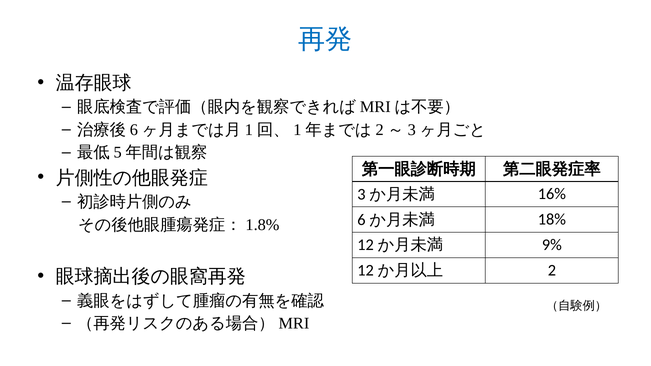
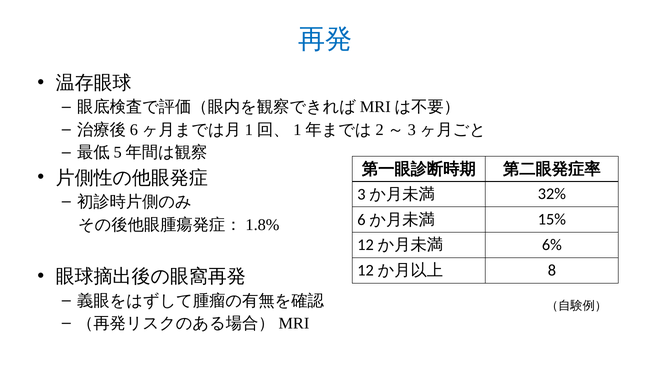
16%: 16% -> 32%
18%: 18% -> 15%
9%: 9% -> 6%
2: 2 -> 8
